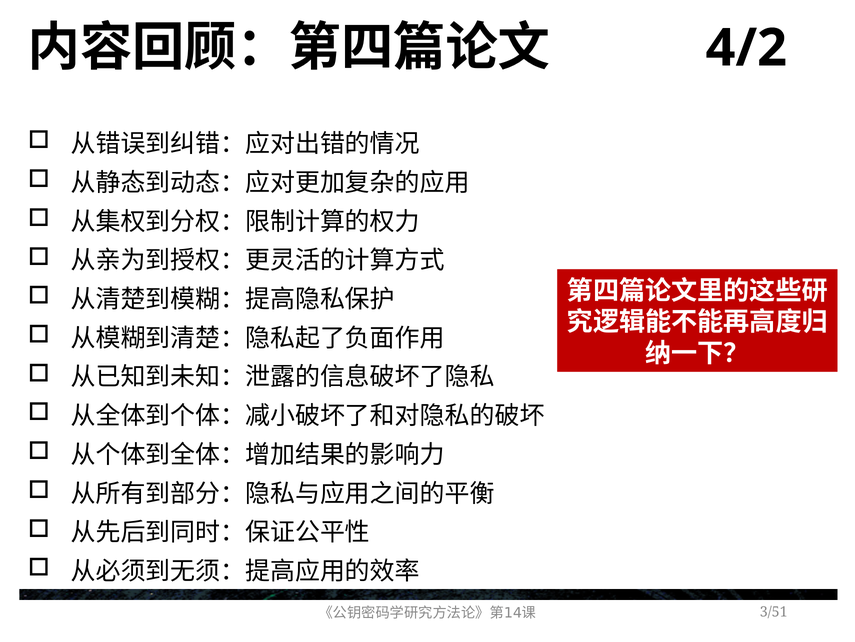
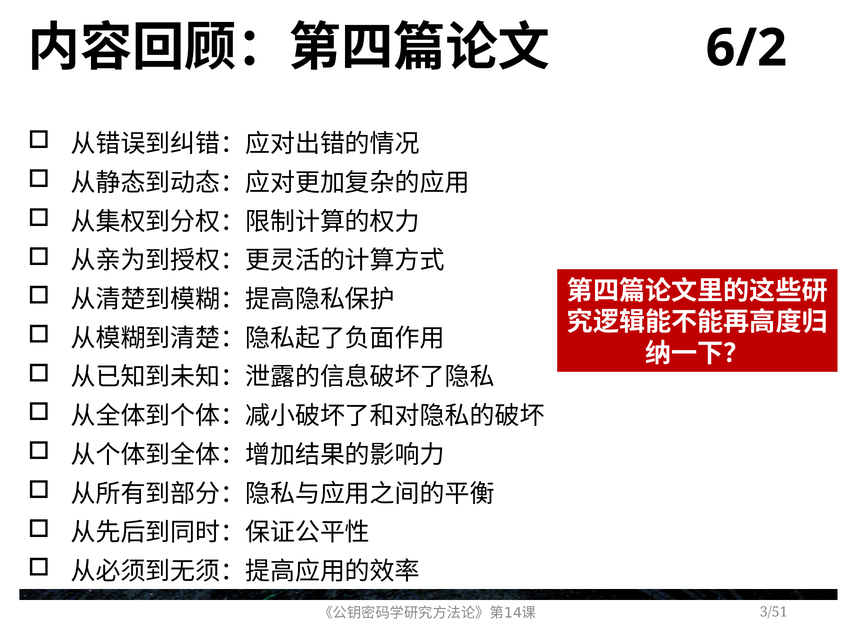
4/2: 4/2 -> 6/2
